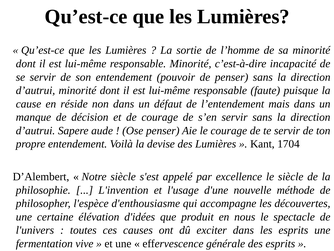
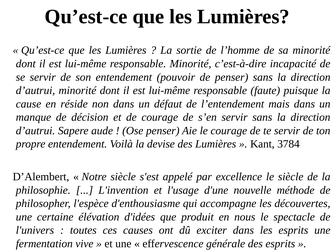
1704: 1704 -> 3784
